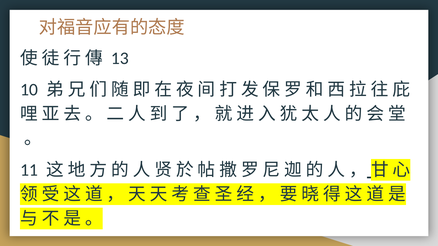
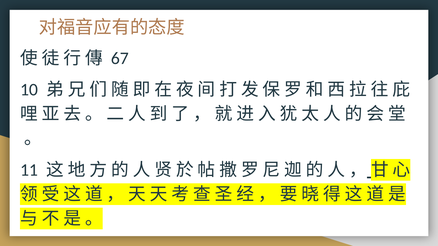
13: 13 -> 67
